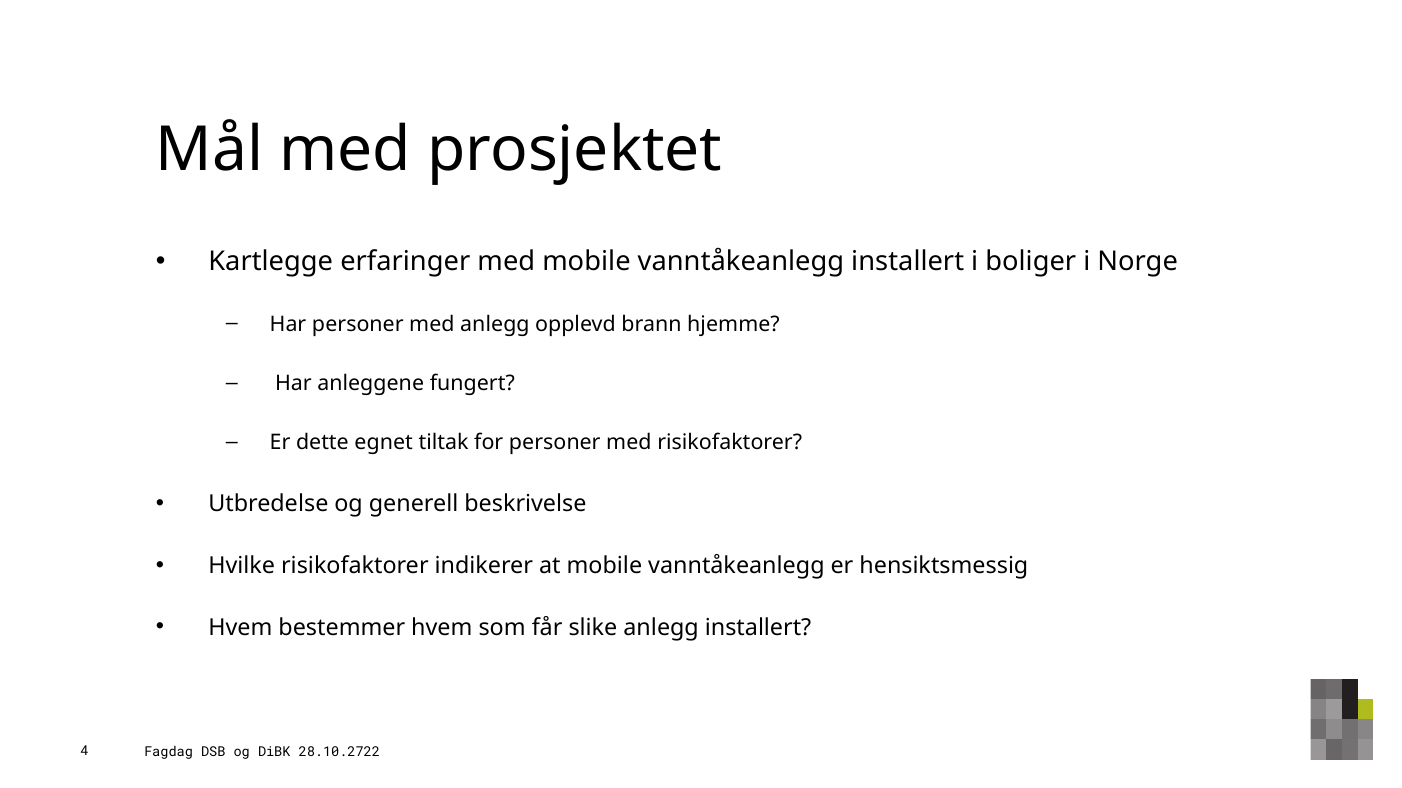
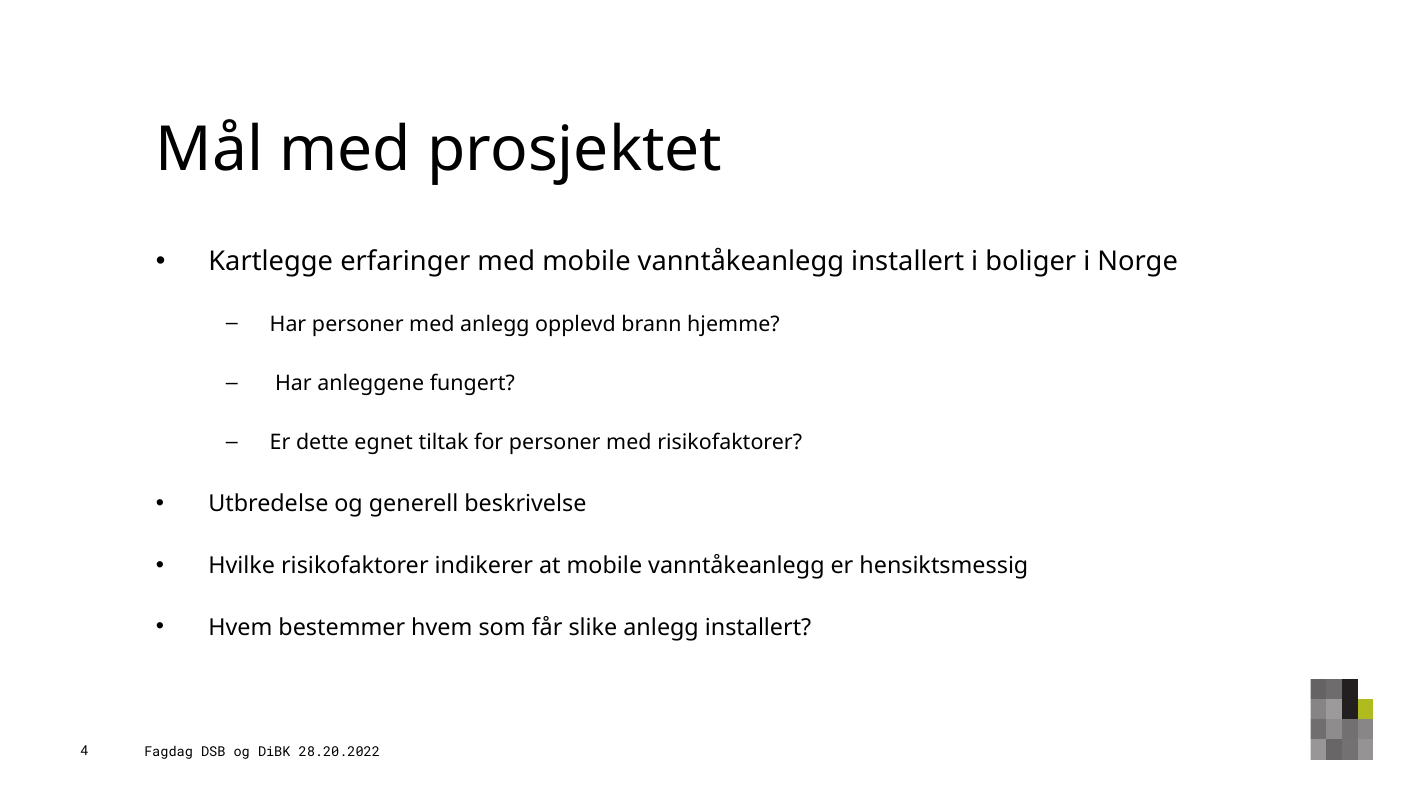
28.10.2722: 28.10.2722 -> 28.20.2022
